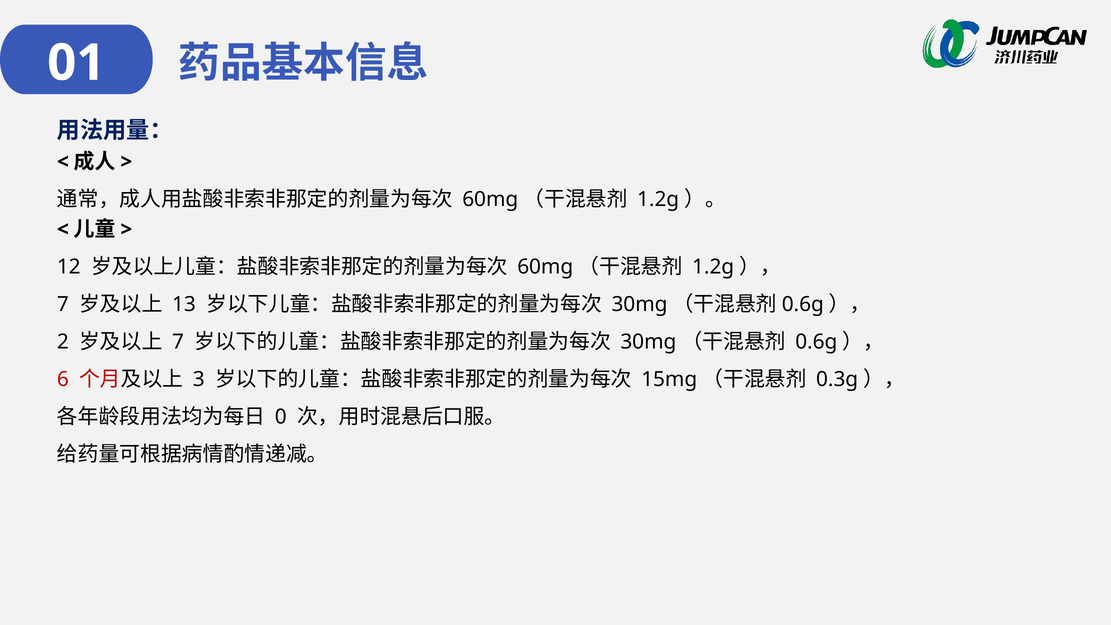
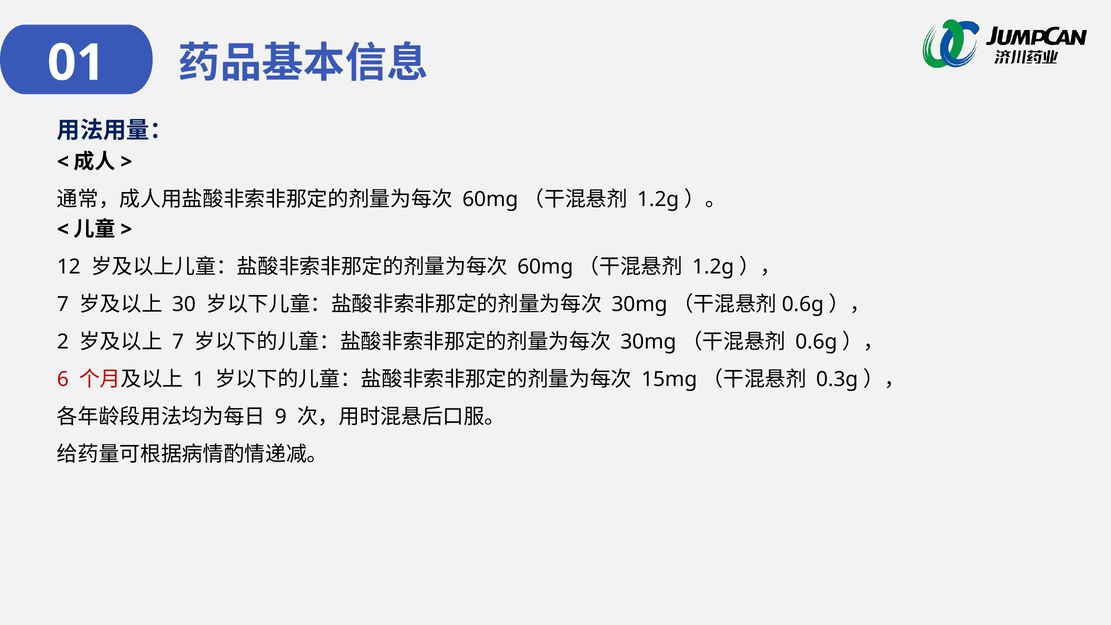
13: 13 -> 30
3: 3 -> 1
0: 0 -> 9
